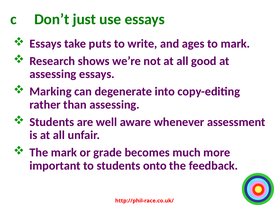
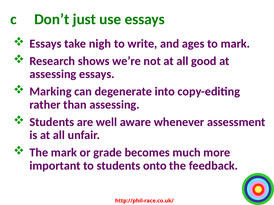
puts: puts -> nigh
